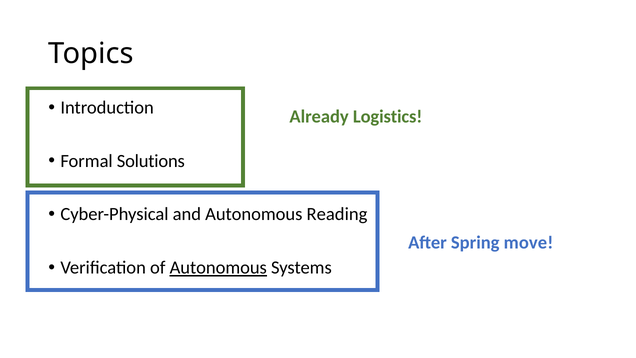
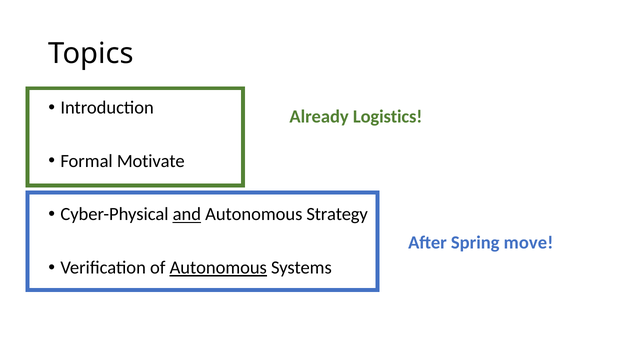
Solutions: Solutions -> Motivate
and underline: none -> present
Reading: Reading -> Strategy
